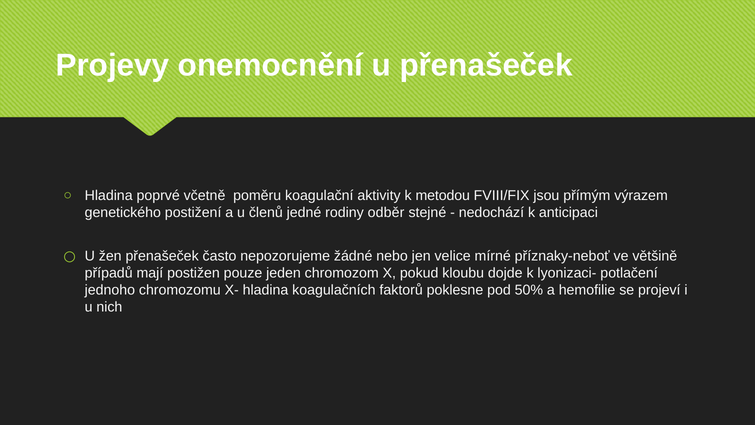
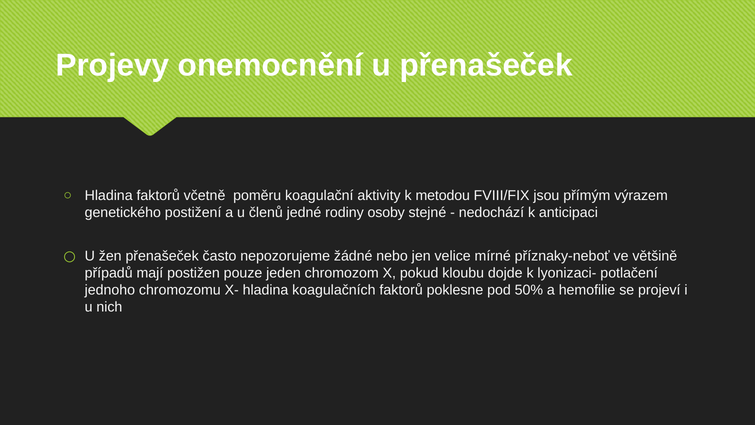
Hladina poprvé: poprvé -> faktorů
odběr: odběr -> osoby
